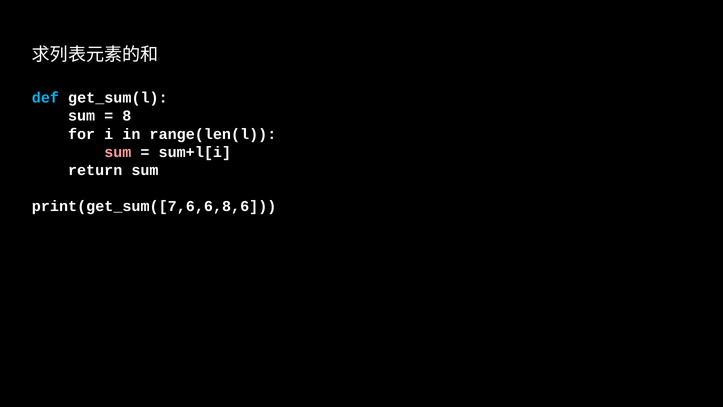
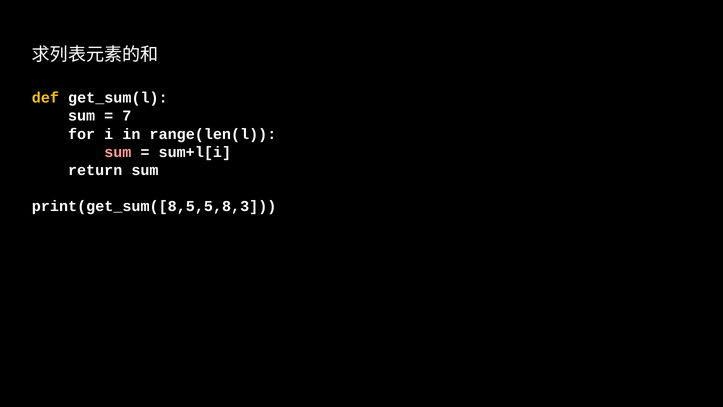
def colour: light blue -> yellow
8: 8 -> 7
print(get_sum([7,6,6,8,6: print(get_sum([7,6,6,8,6 -> print(get_sum([8,5,5,8,3
